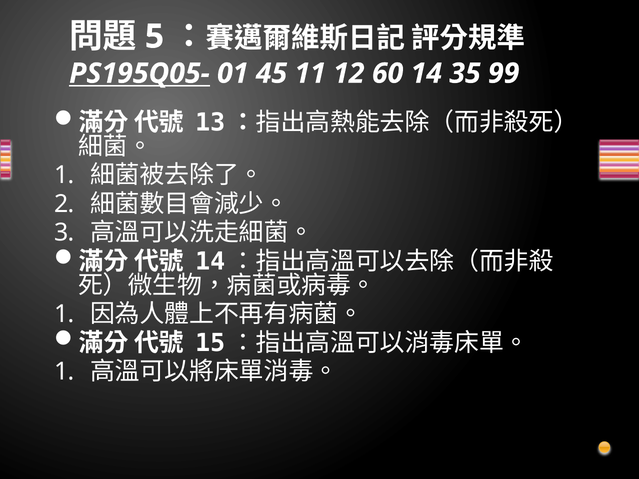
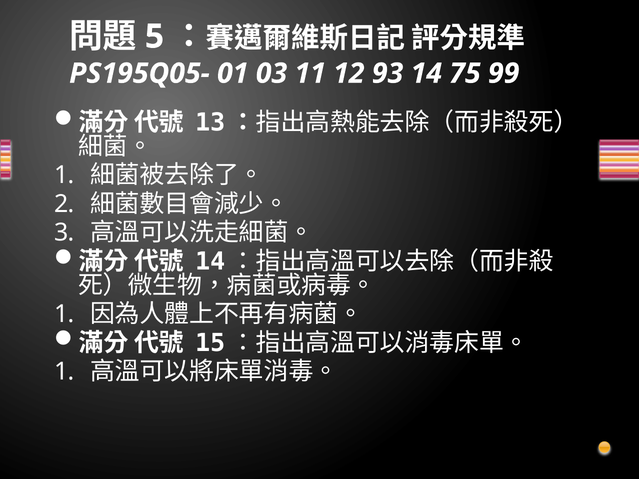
PS195Q05- underline: present -> none
45: 45 -> 03
60: 60 -> 93
35: 35 -> 75
